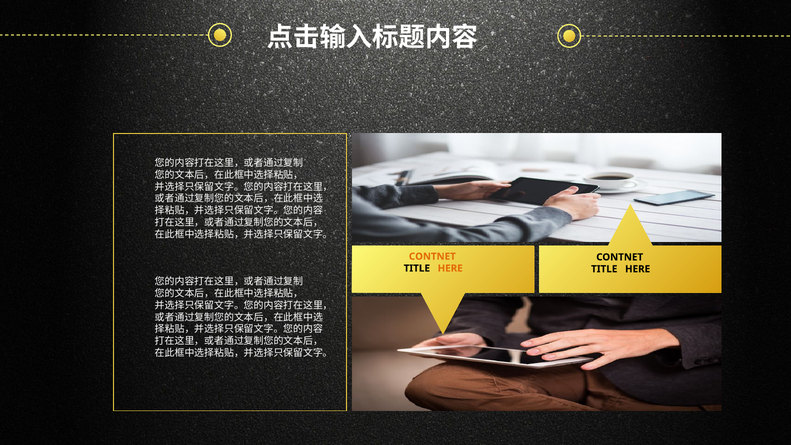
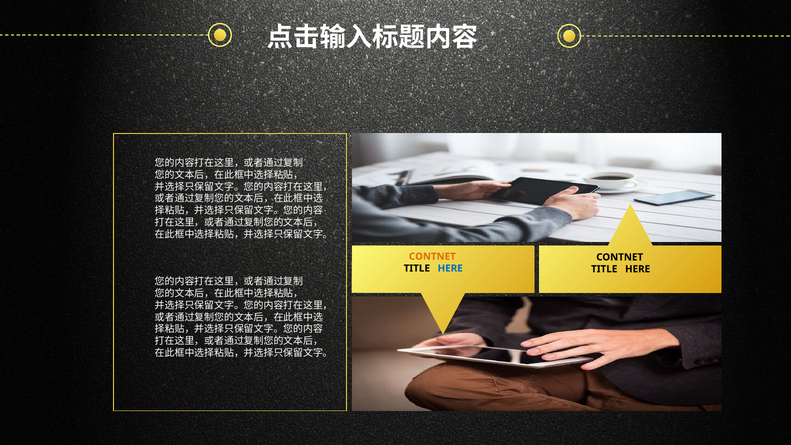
HERE at (450, 268) colour: orange -> blue
